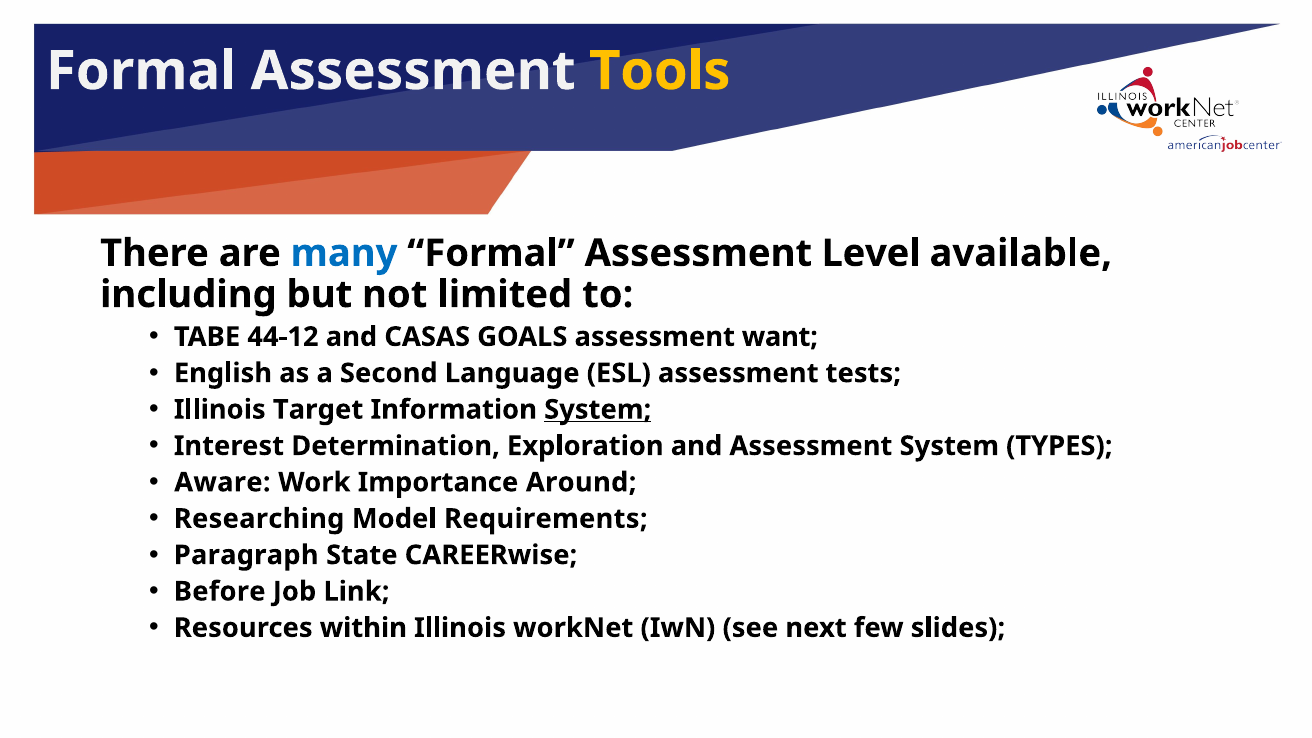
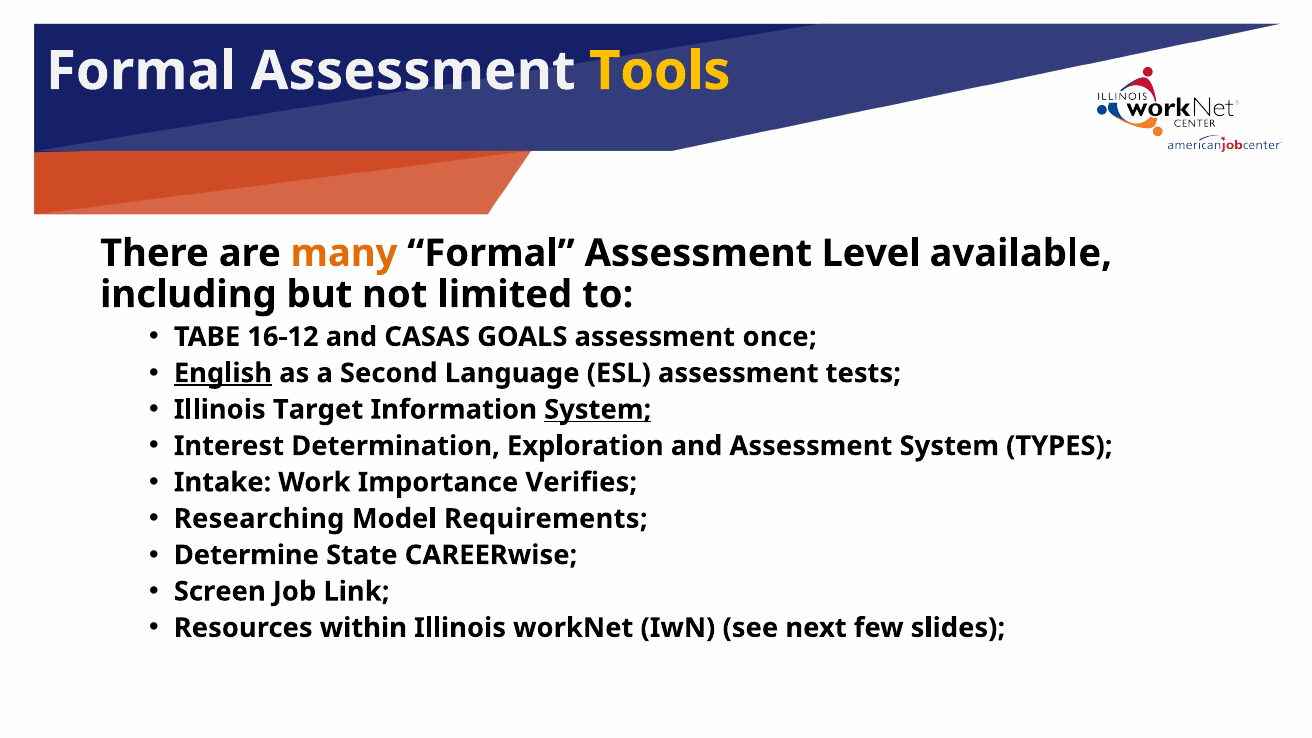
many colour: blue -> orange
44-12: 44-12 -> 16-12
want: want -> once
English underline: none -> present
Aware: Aware -> Intake
Around: Around -> Verifies
Paragraph: Paragraph -> Determine
Before: Before -> Screen
